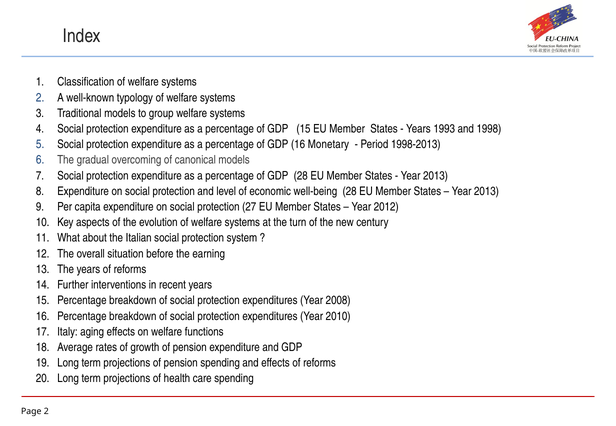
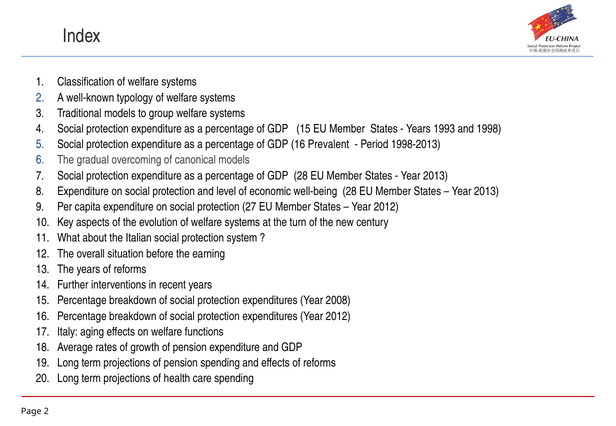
Monetary: Monetary -> Prevalent
expenditures Year 2010: 2010 -> 2012
